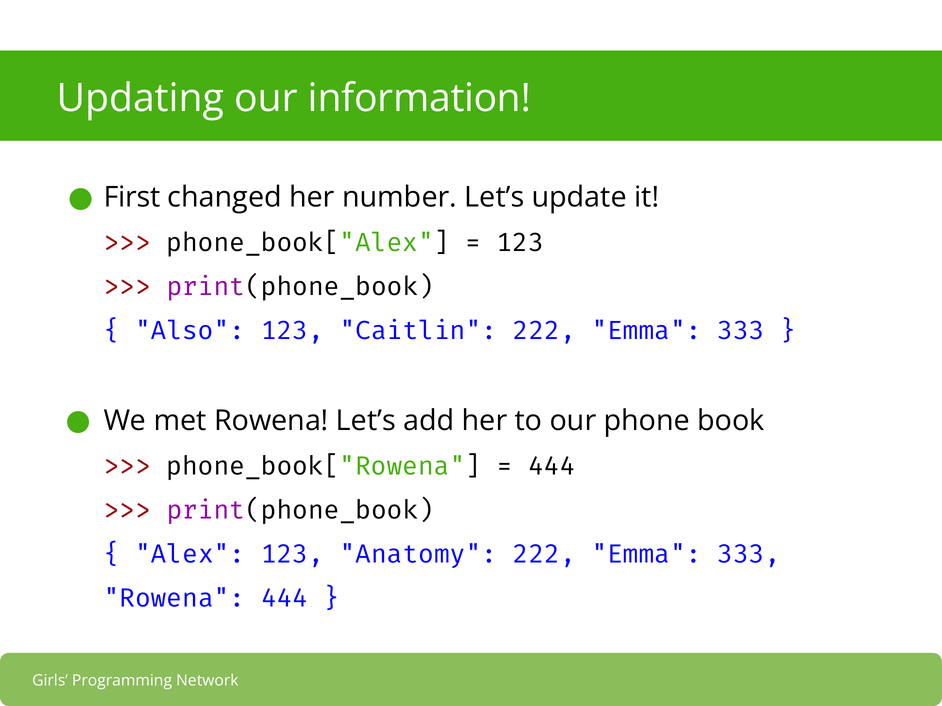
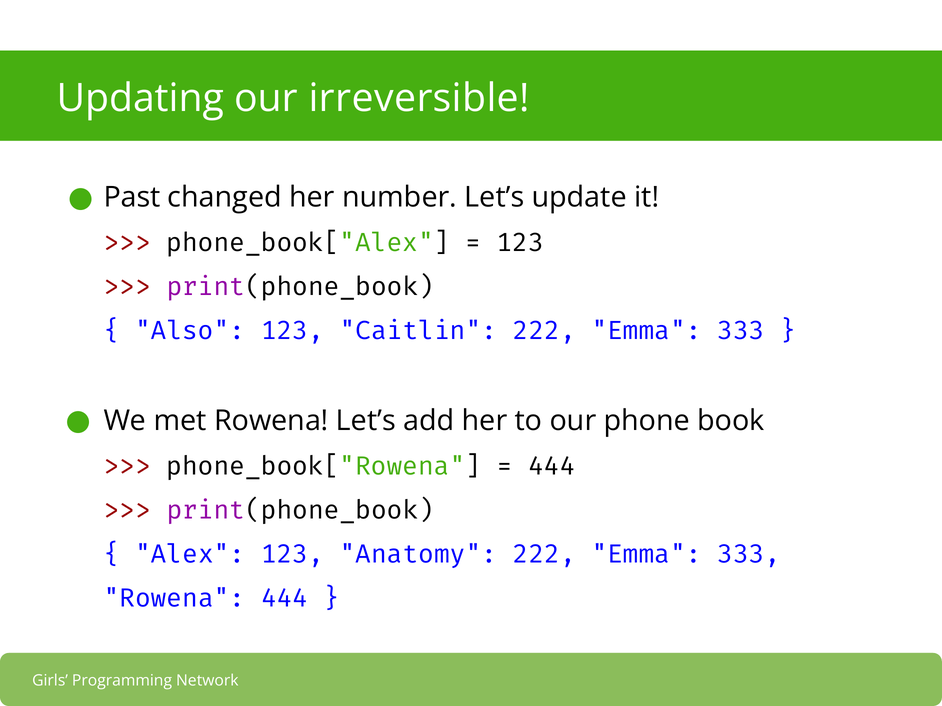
information: information -> irreversible
First: First -> Past
